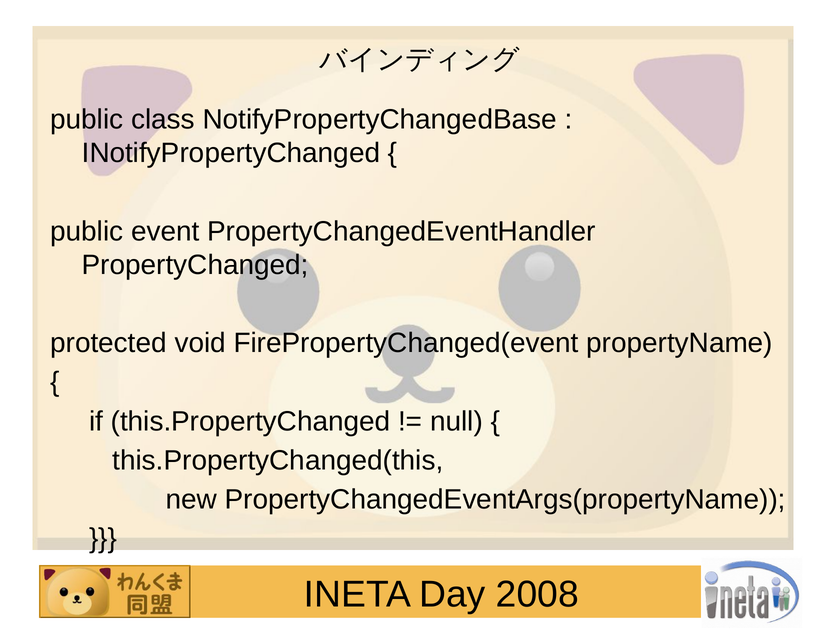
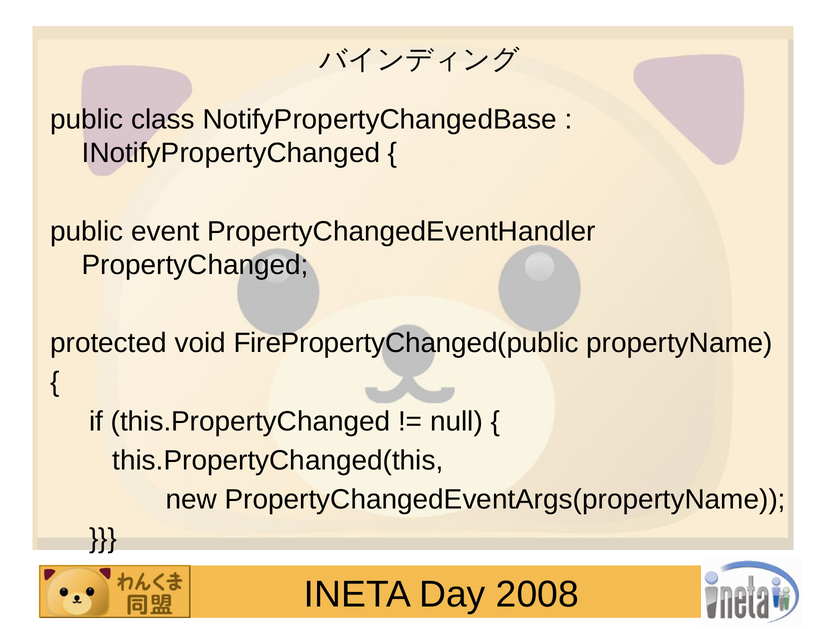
FirePropertyChanged(event: FirePropertyChanged(event -> FirePropertyChanged(public
